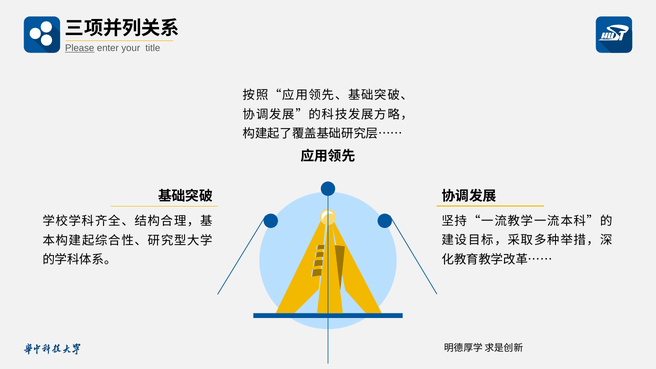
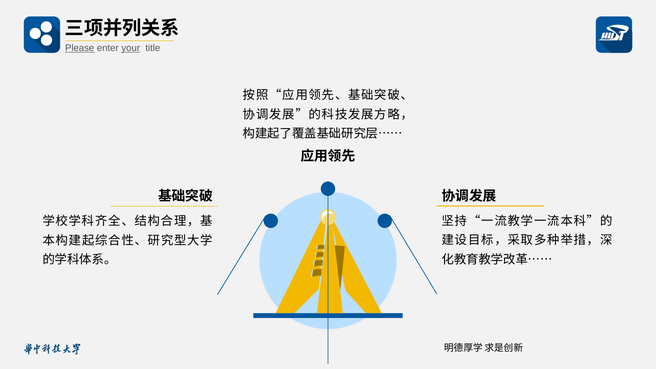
your underline: none -> present
